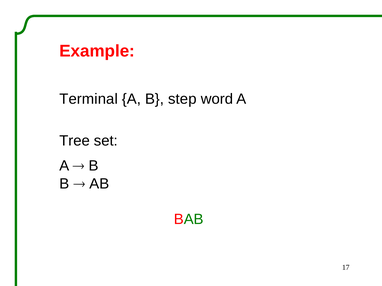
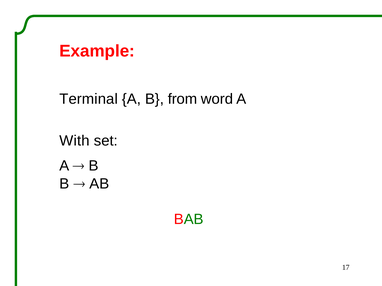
step: step -> from
Tree: Tree -> With
